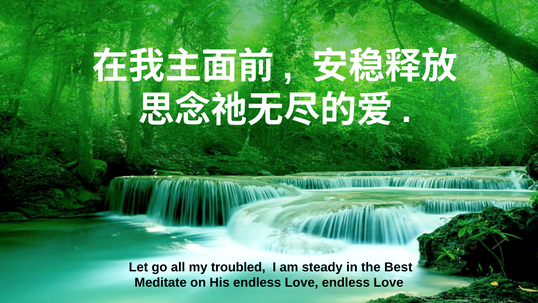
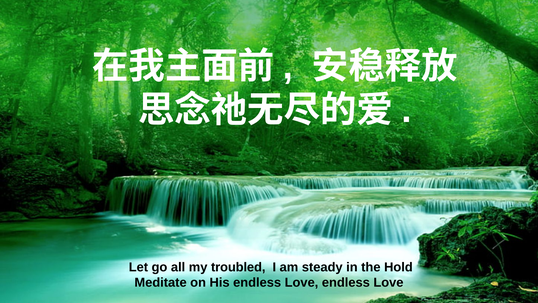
Best: Best -> Hold
